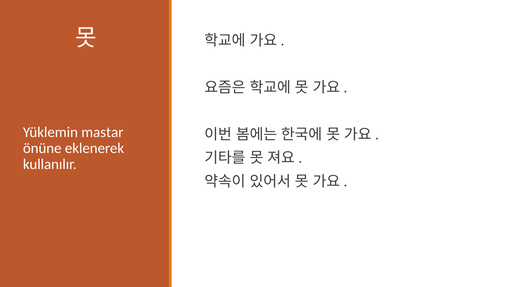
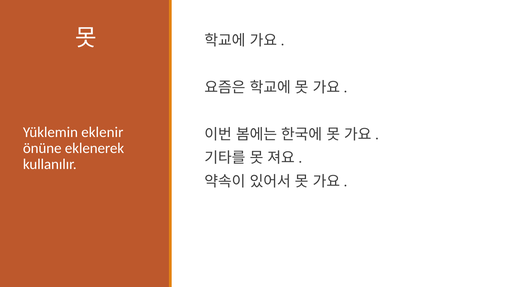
mastar: mastar -> eklenir
